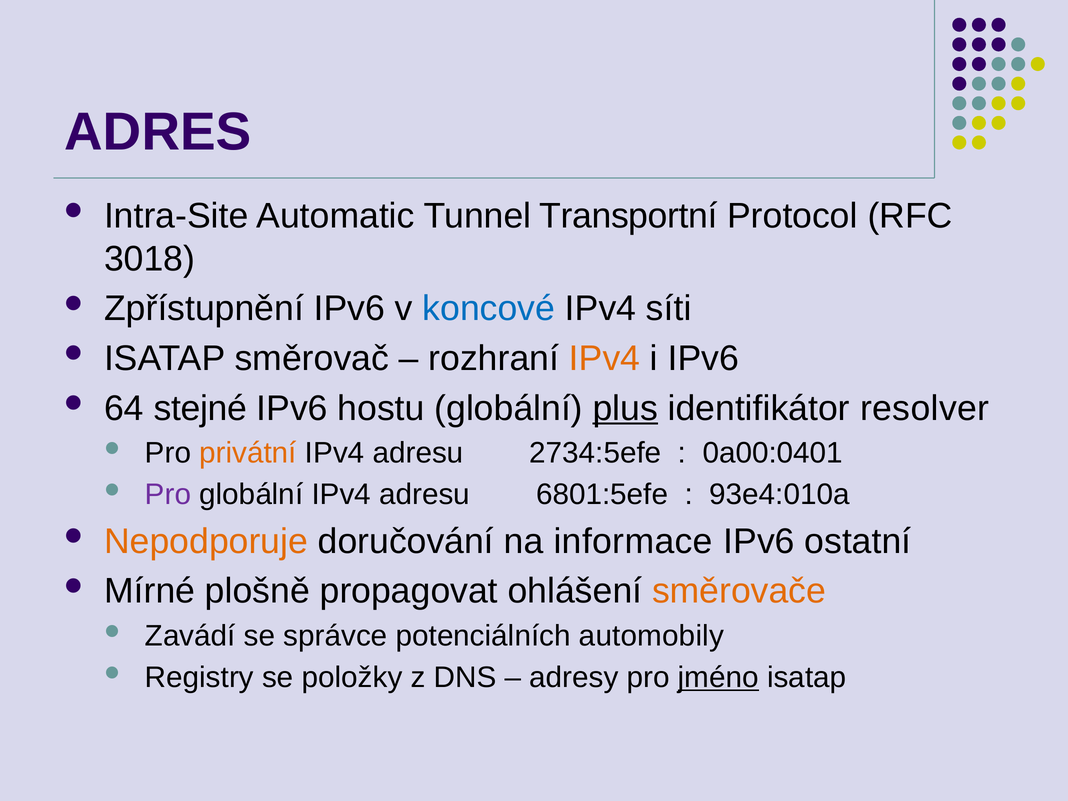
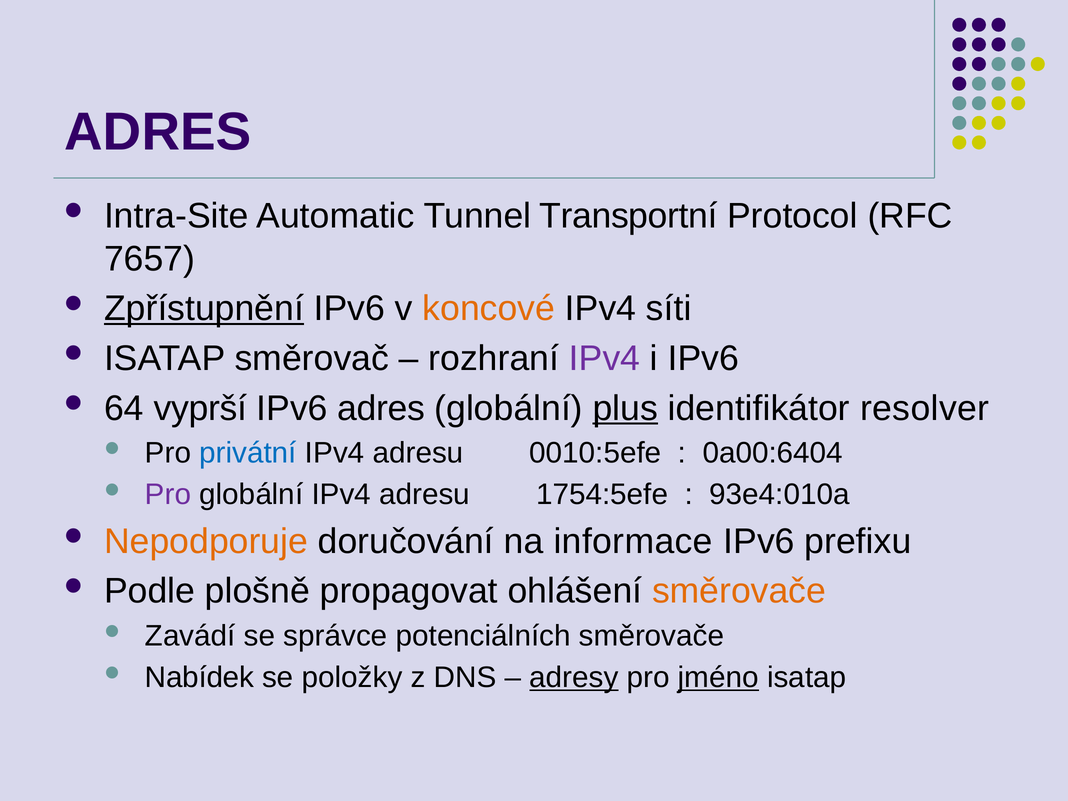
3018: 3018 -> 7657
Zpřístupnění underline: none -> present
koncové colour: blue -> orange
IPv4 at (605, 358) colour: orange -> purple
stejné: stejné -> vyprší
IPv6 hostu: hostu -> adres
privátní colour: orange -> blue
2734:5efe: 2734:5efe -> 0010:5efe
0a00:0401: 0a00:0401 -> 0a00:6404
6801:5efe: 6801:5efe -> 1754:5efe
ostatní: ostatní -> prefixu
Mírné: Mírné -> Podle
potenciálních automobily: automobily -> směrovače
Registry: Registry -> Nabídek
adresy underline: none -> present
